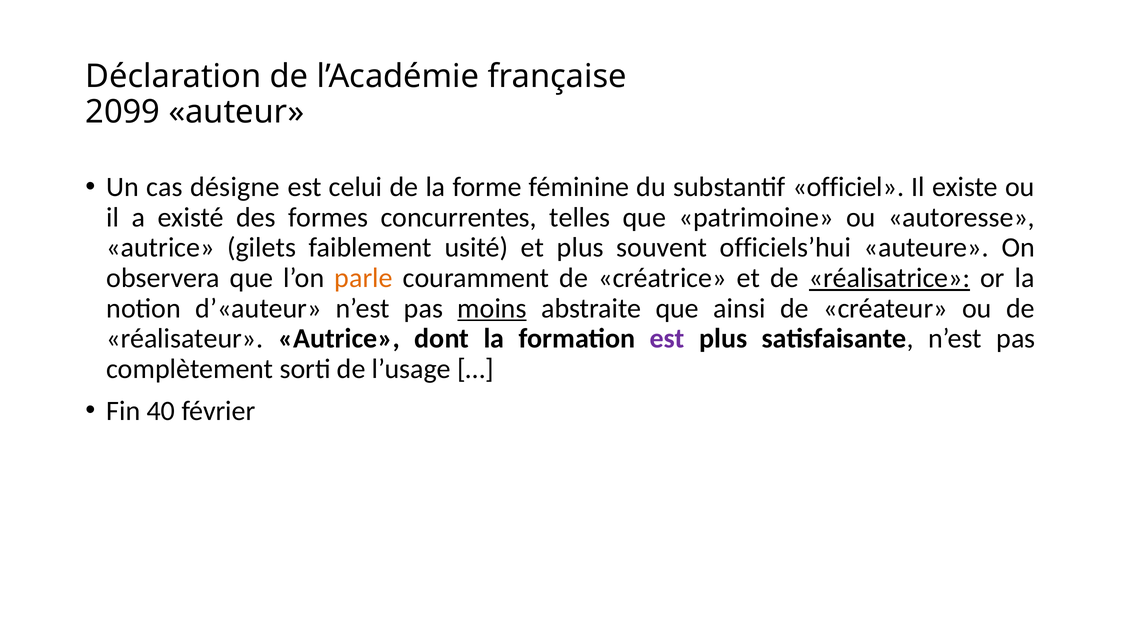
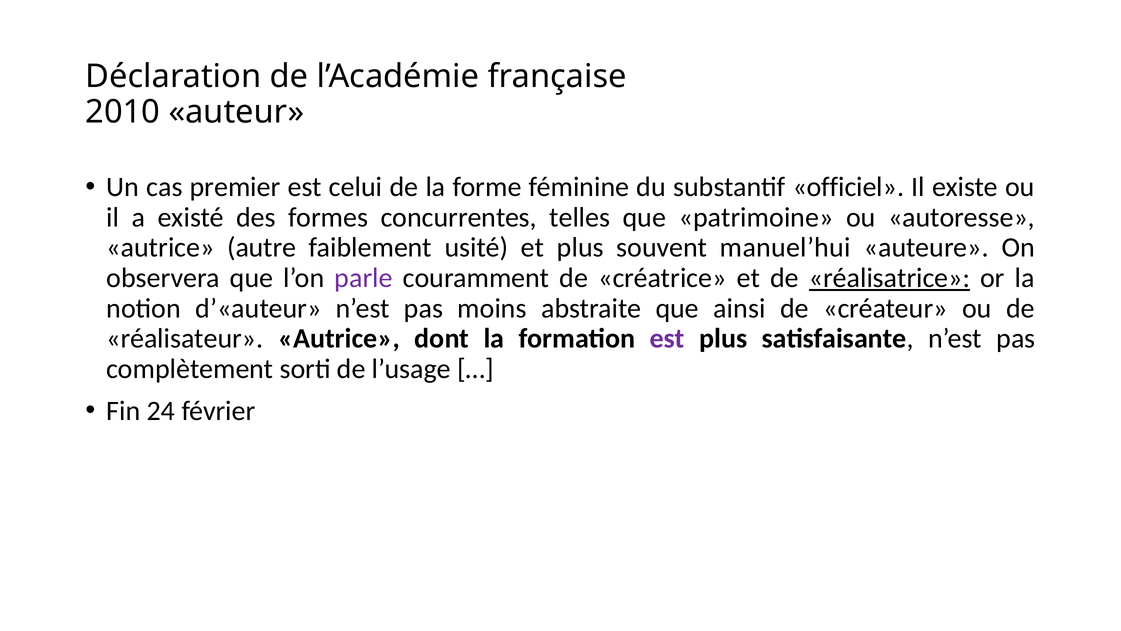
2099: 2099 -> 2010
désigne: désigne -> premier
gilets: gilets -> autre
officiels’hui: officiels’hui -> manuel’hui
parle colour: orange -> purple
moins underline: present -> none
40: 40 -> 24
